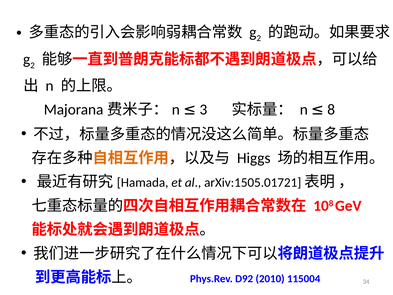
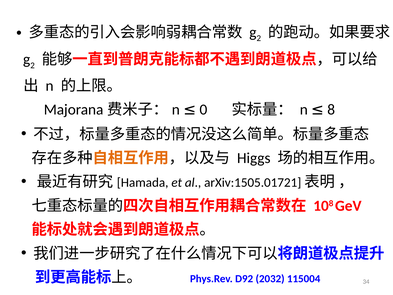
3: 3 -> 0
2010: 2010 -> 2032
